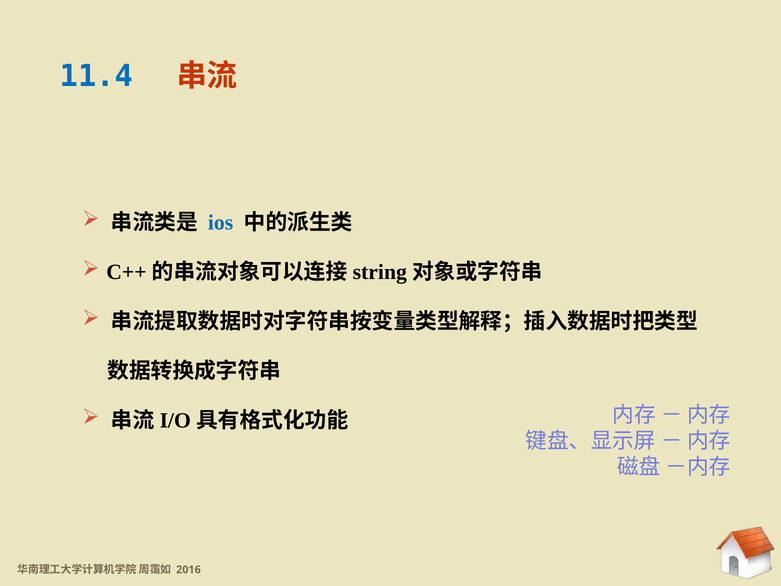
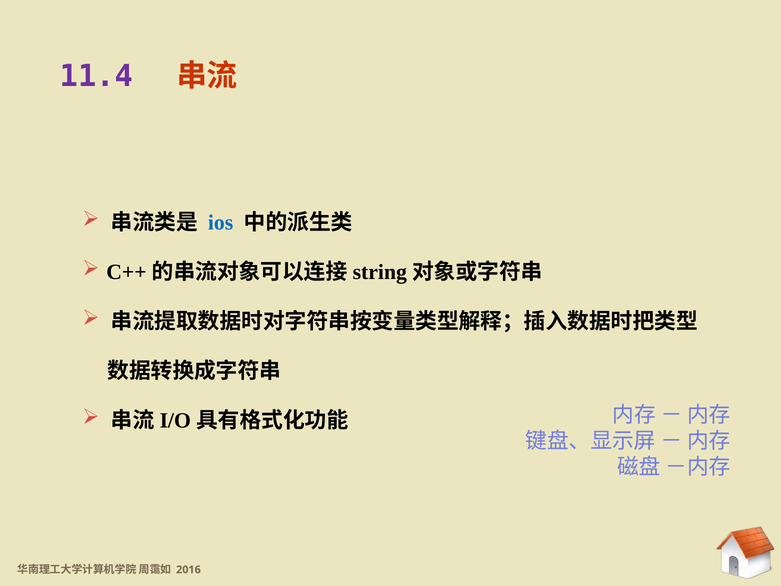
11.4 colour: blue -> purple
